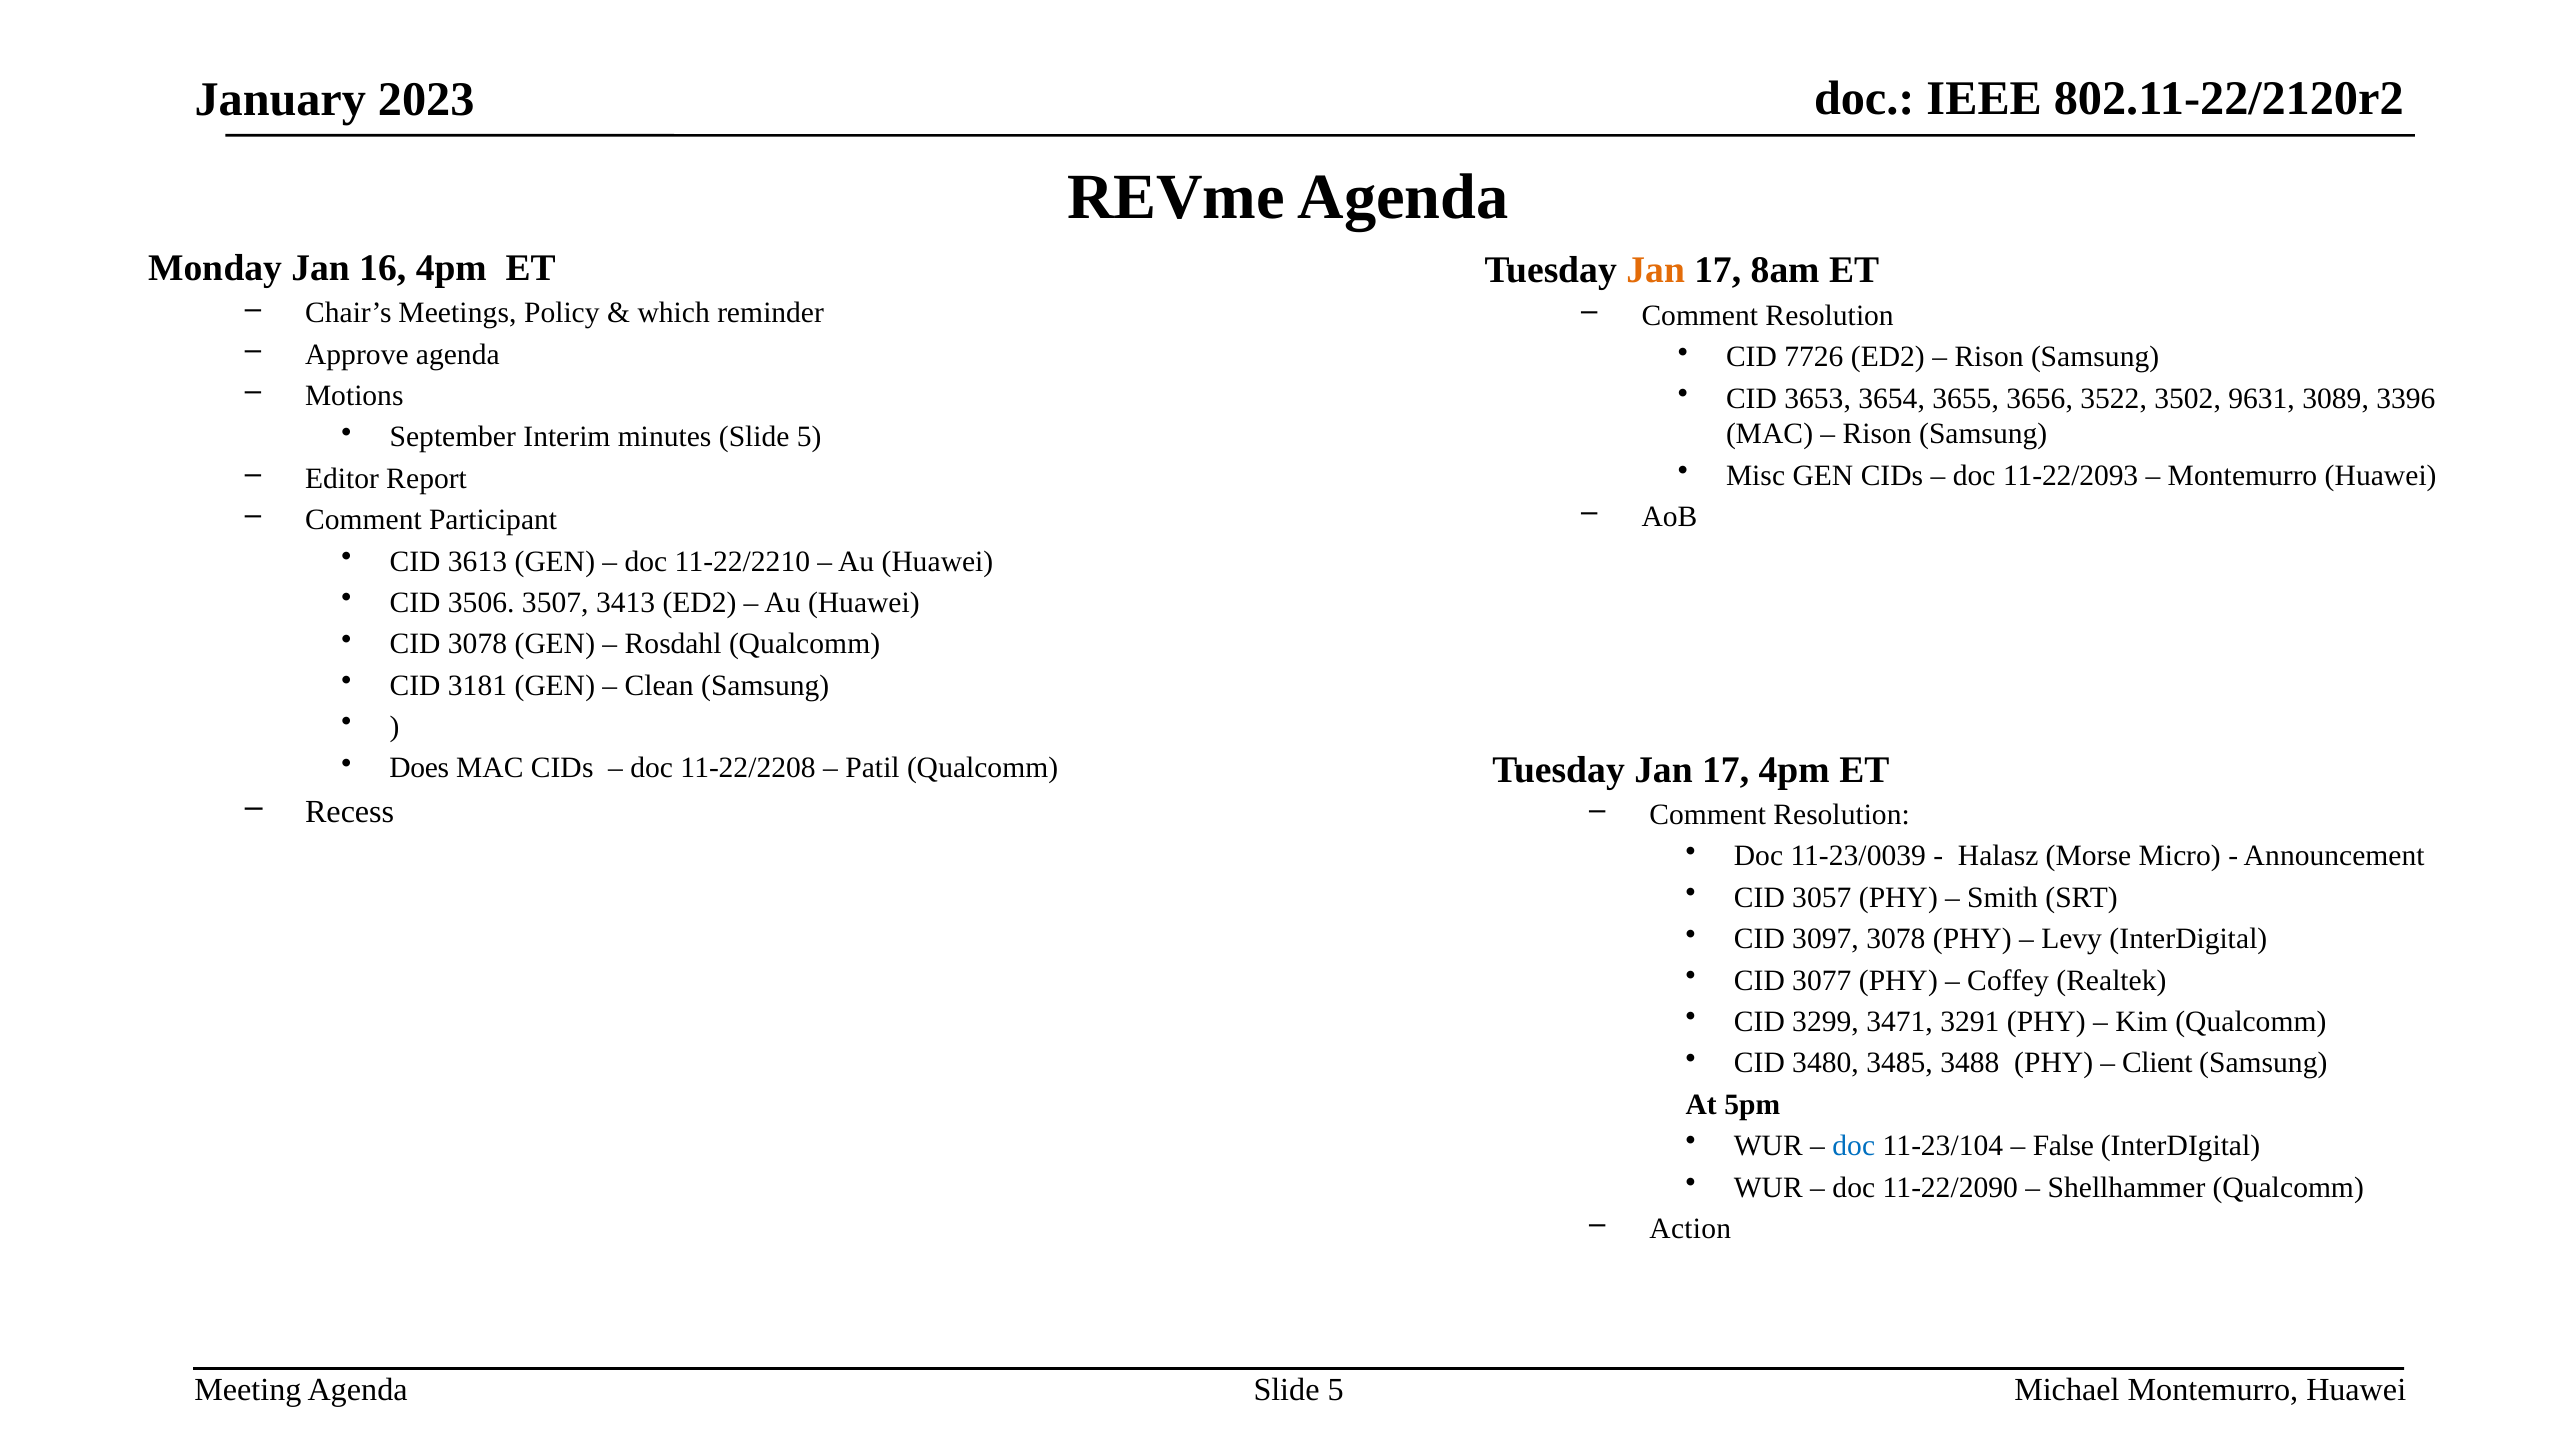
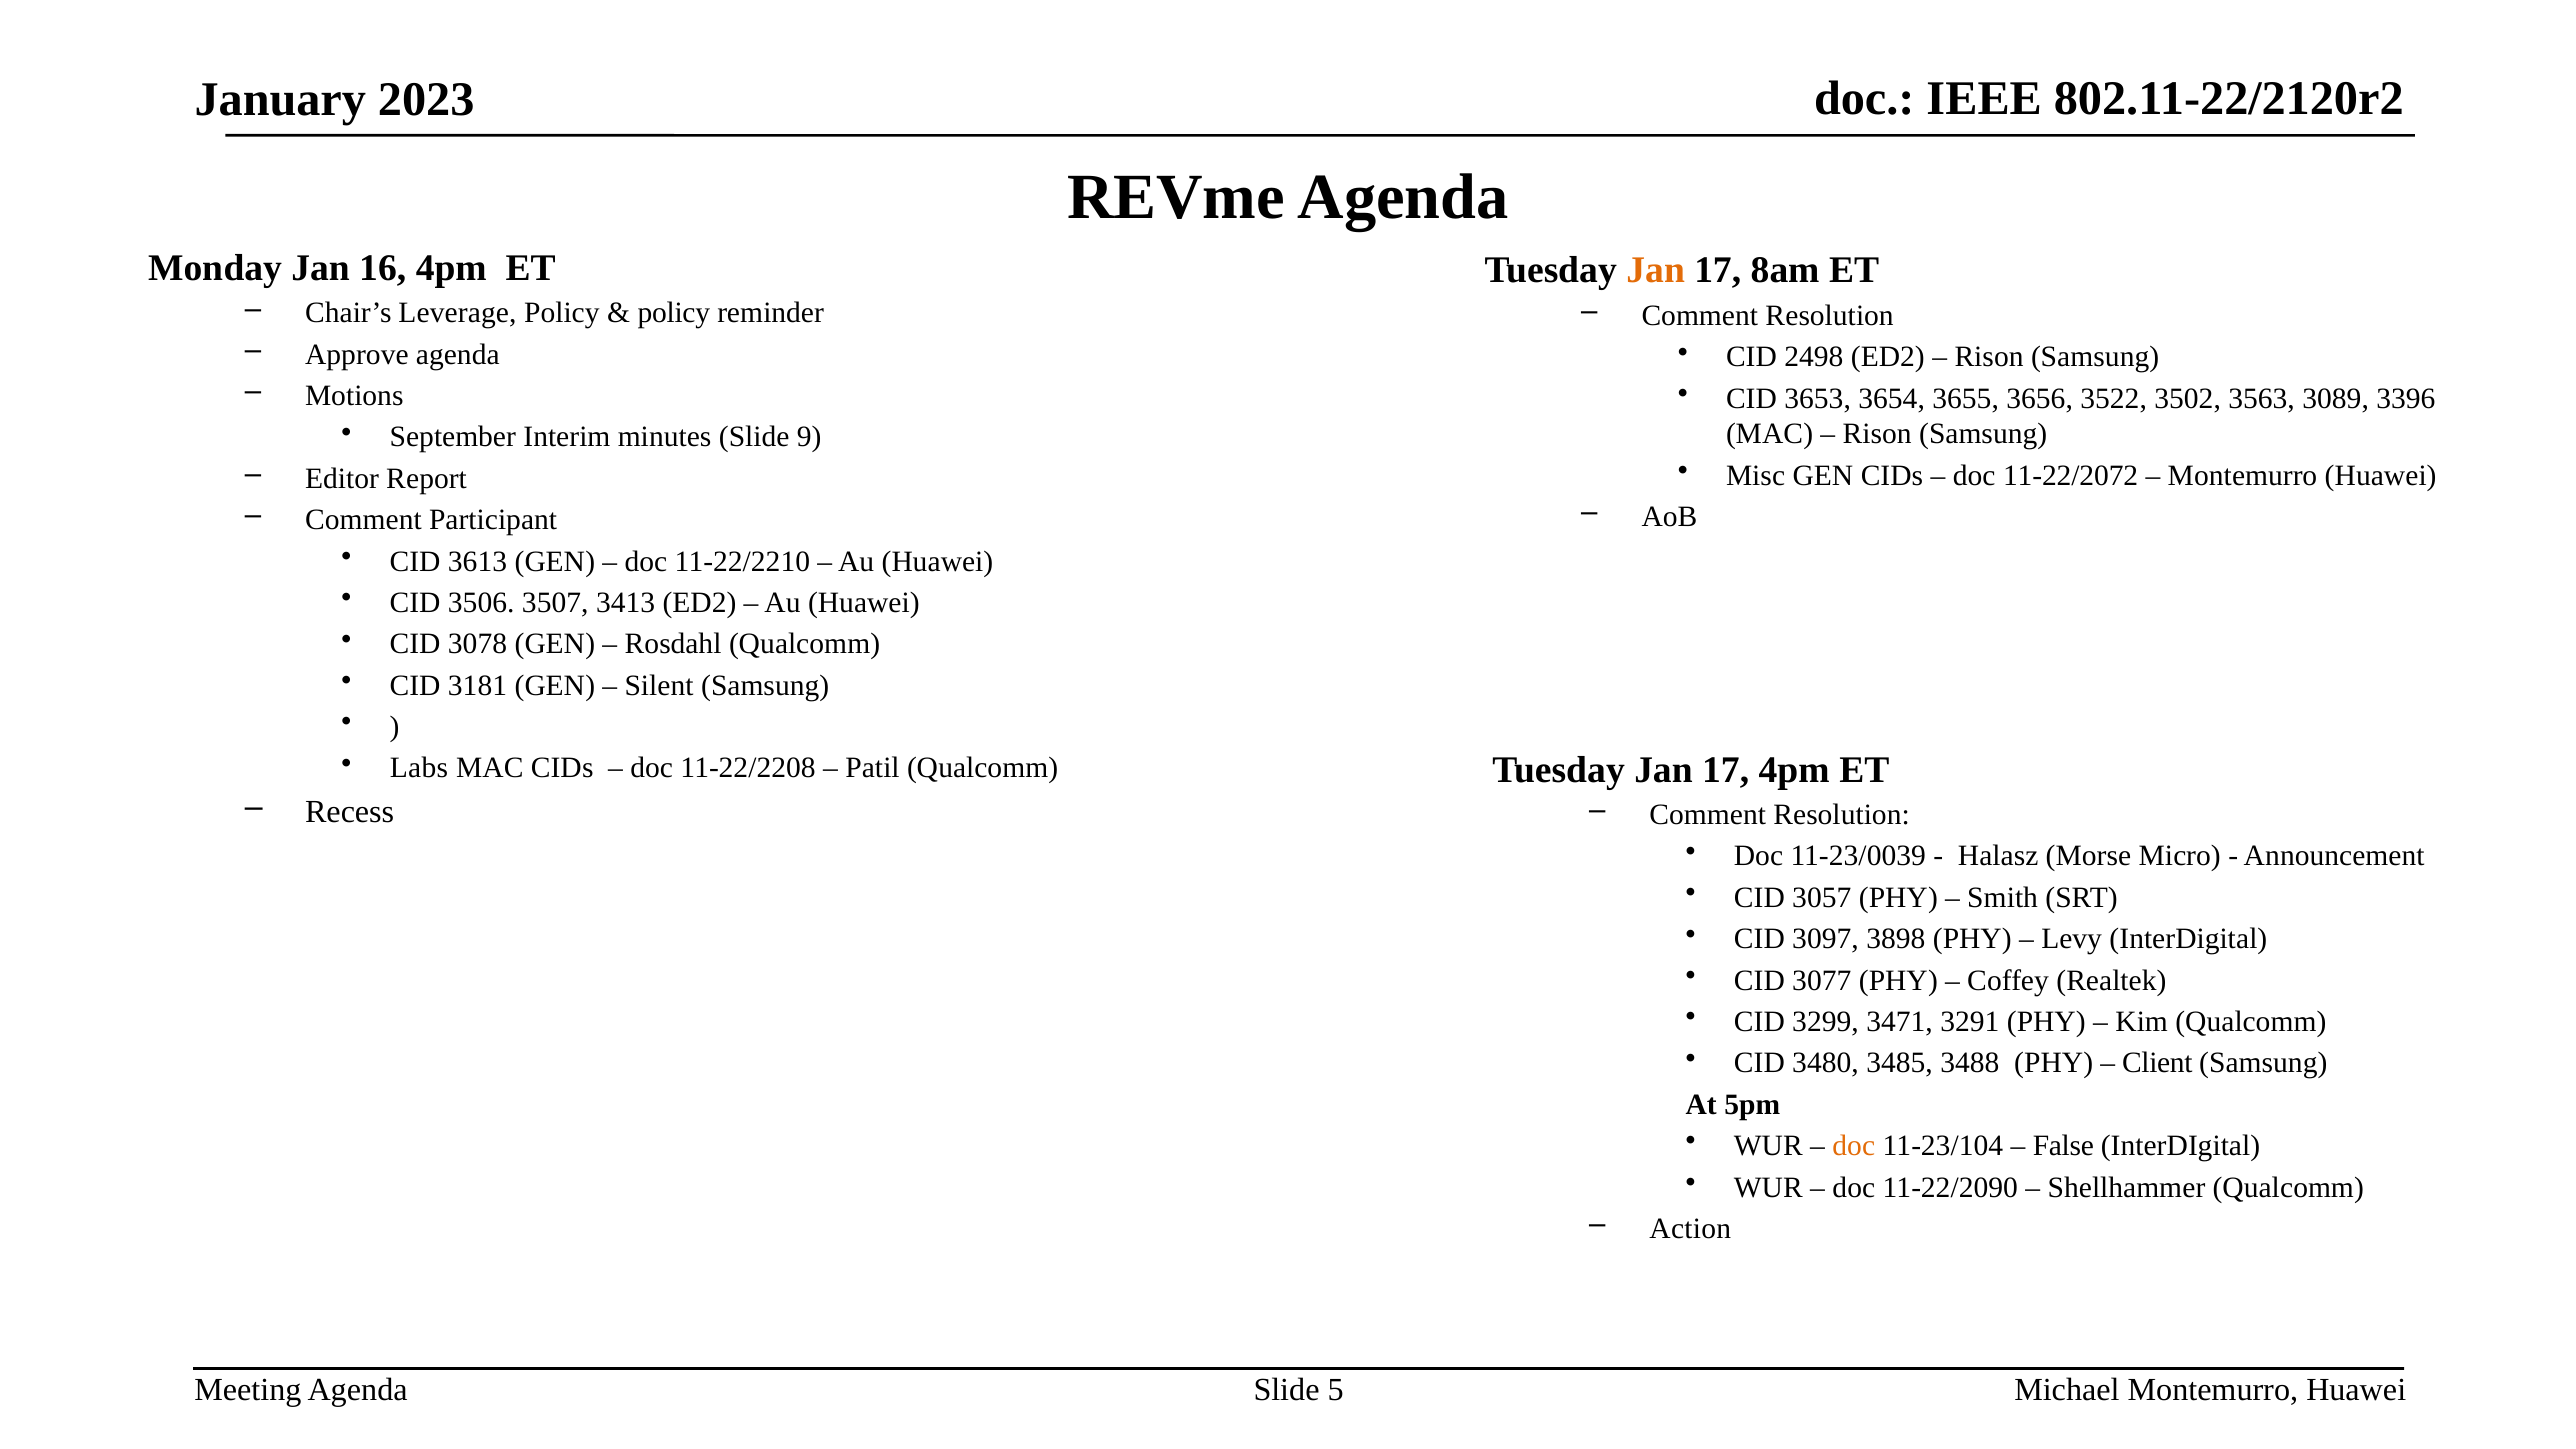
Meetings: Meetings -> Leverage
which at (674, 313): which -> policy
7726: 7726 -> 2498
9631: 9631 -> 3563
minutes Slide 5: 5 -> 9
11-22/2093: 11-22/2093 -> 11-22/2072
Clean: Clean -> Silent
Does: Does -> Labs
3097 3078: 3078 -> 3898
doc at (1854, 1146) colour: blue -> orange
